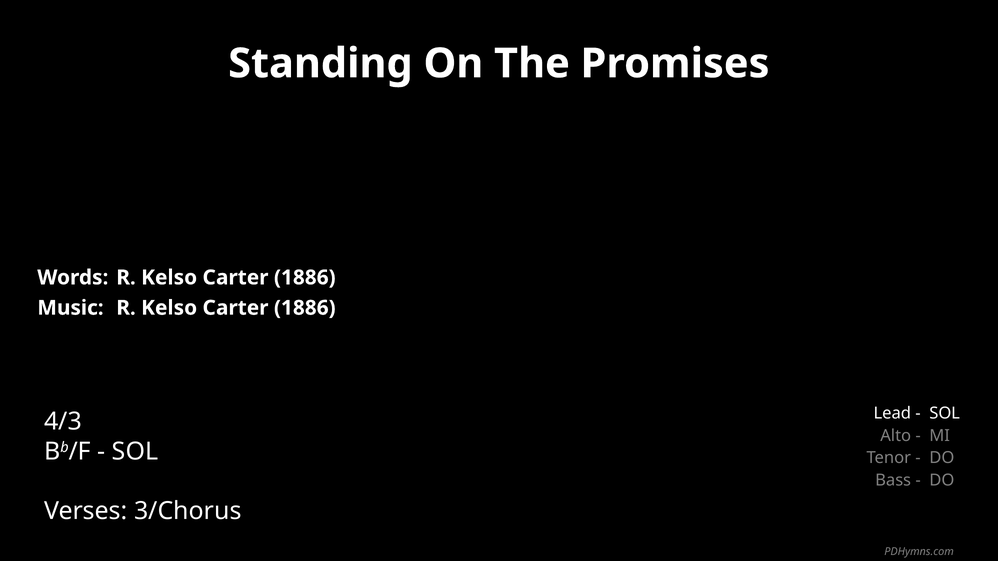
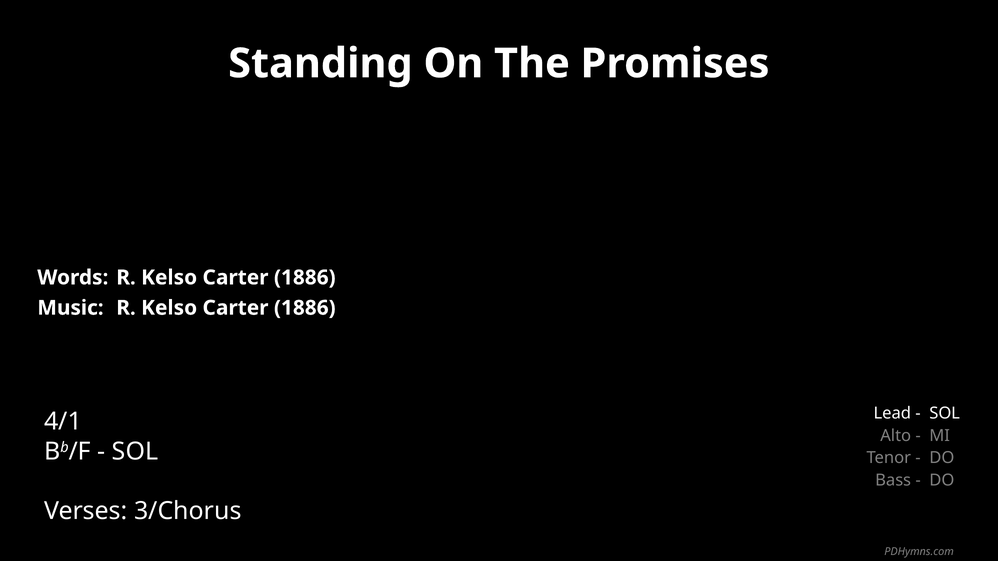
4/3: 4/3 -> 4/1
